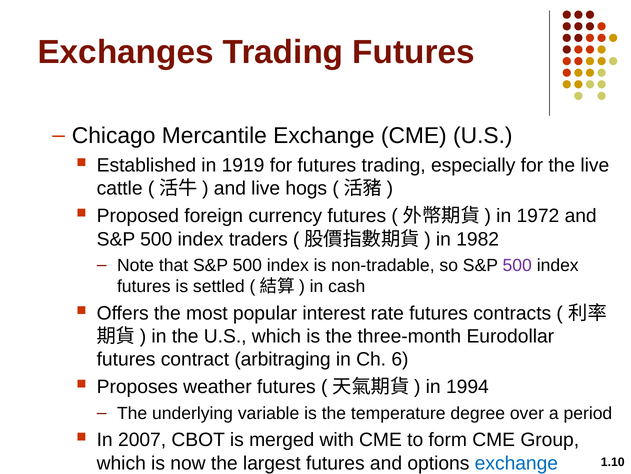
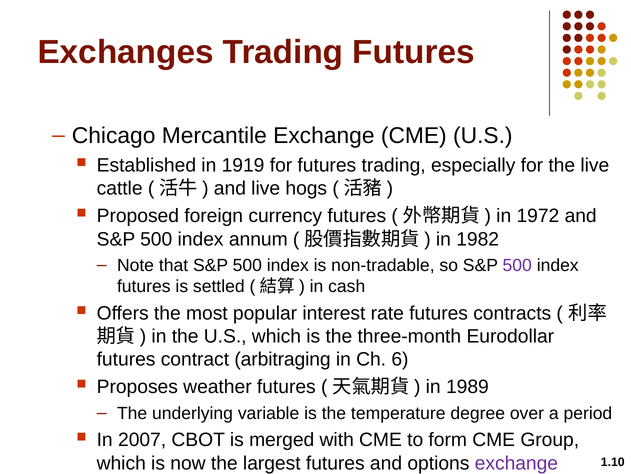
traders: traders -> annum
1994: 1994 -> 1989
exchange at (516, 463) colour: blue -> purple
